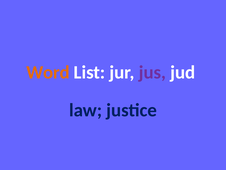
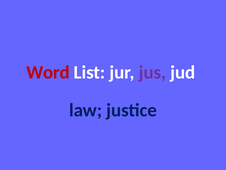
Word colour: orange -> red
